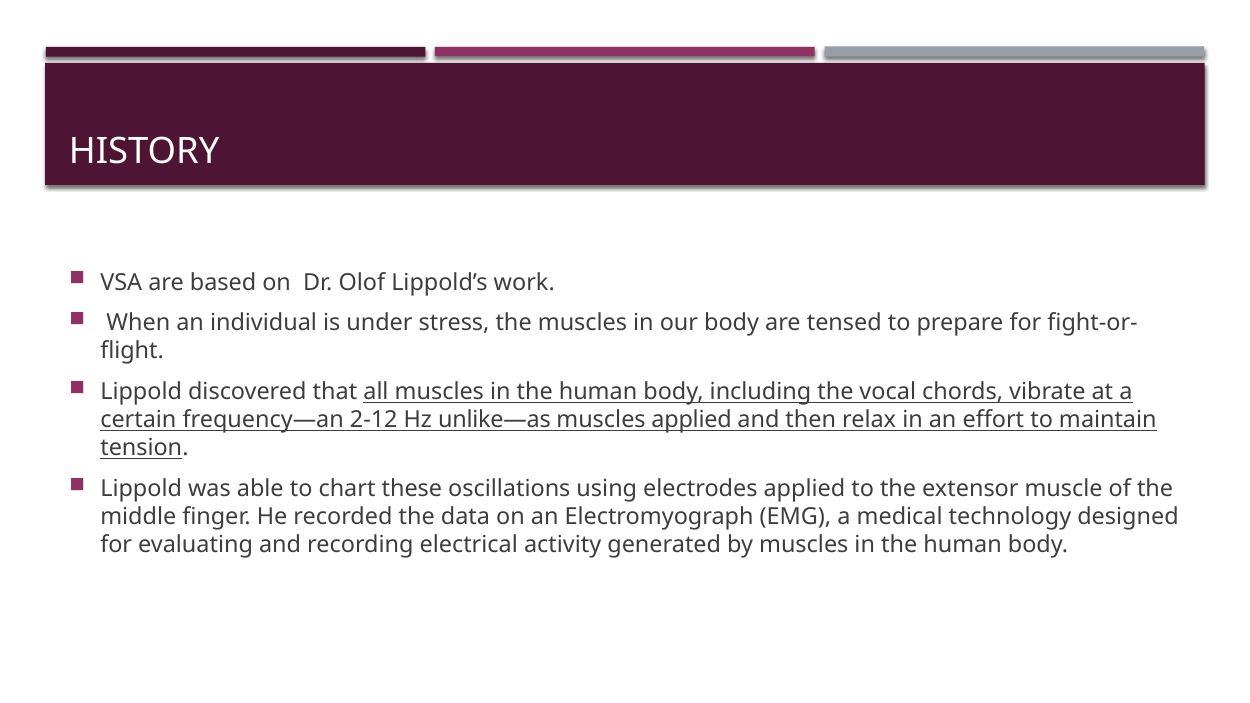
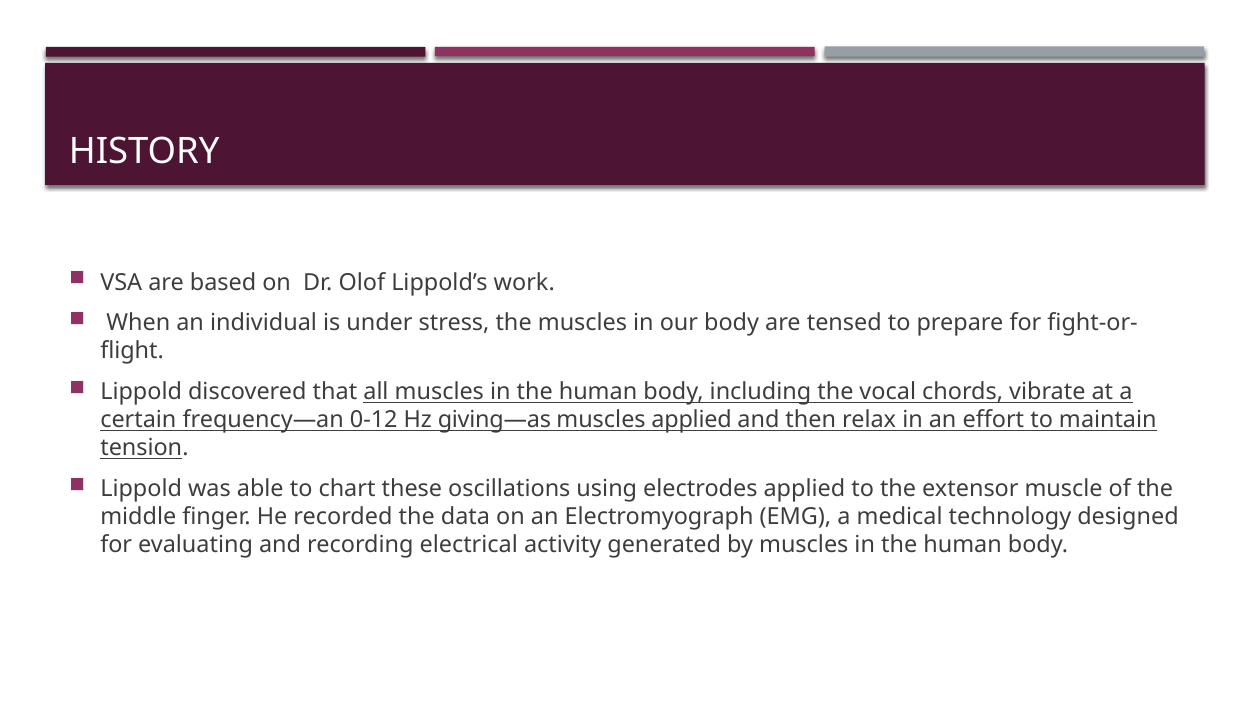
2-12: 2-12 -> 0-12
unlike—as: unlike—as -> giving—as
